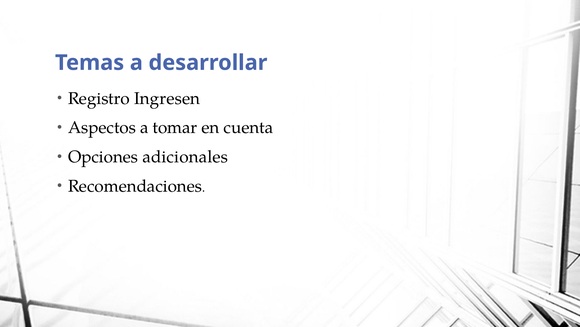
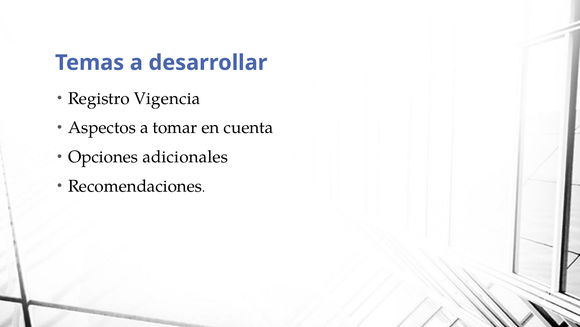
Ingresen: Ingresen -> Vigencia
